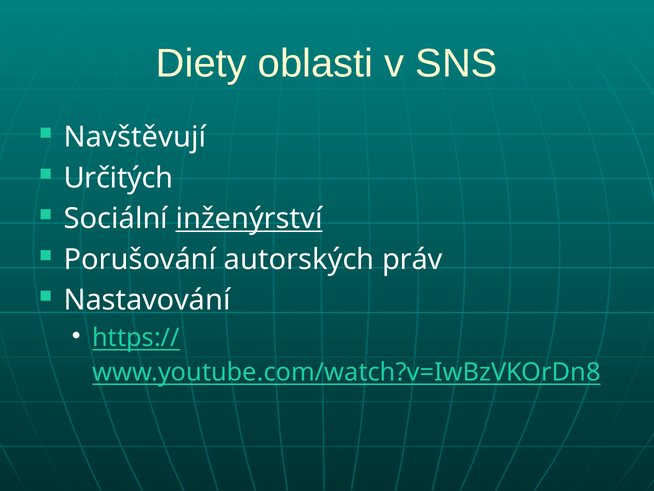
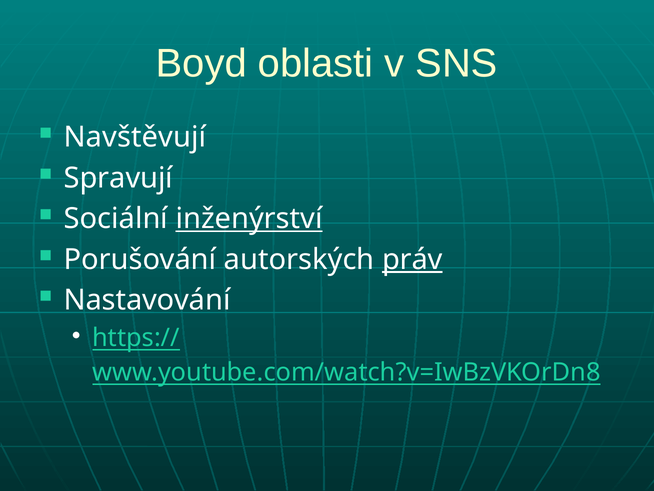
Diety: Diety -> Boyd
Určitých: Určitých -> Spravují
práv underline: none -> present
